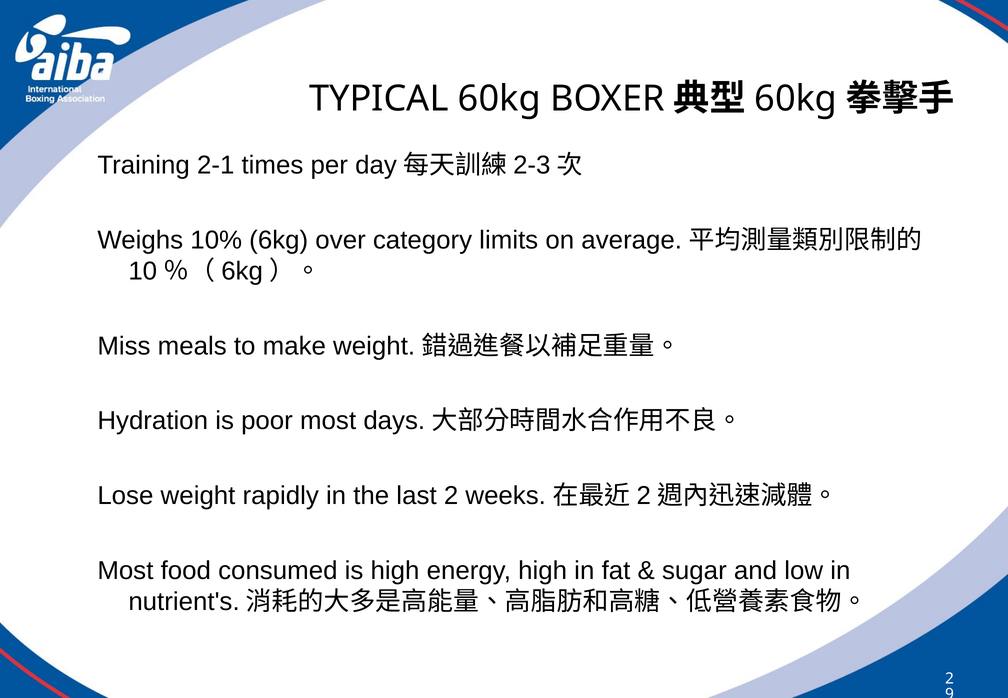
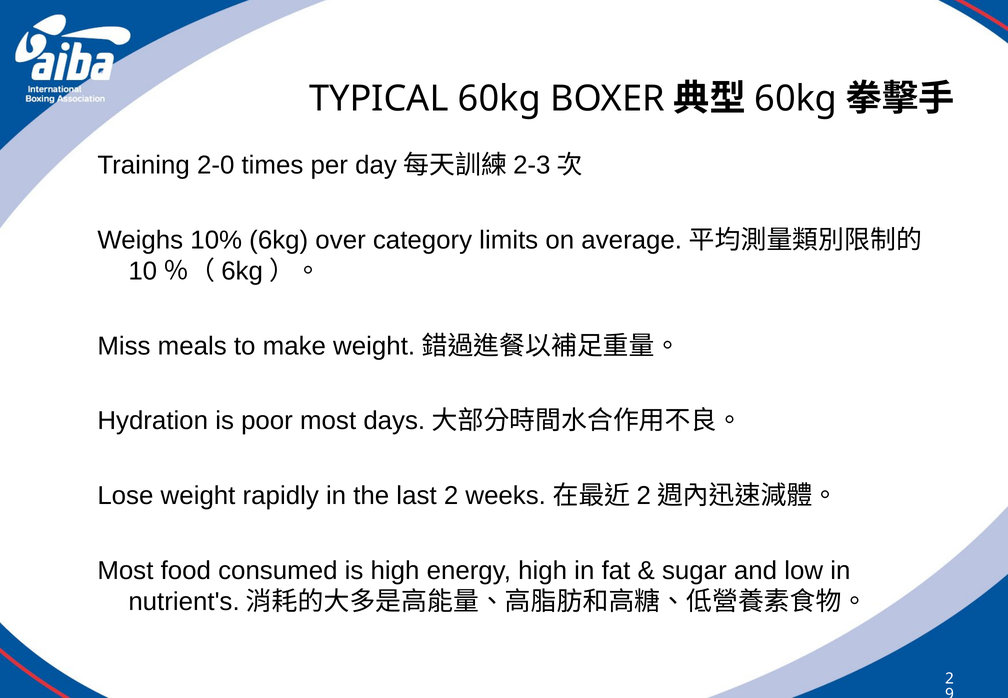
2-1: 2-1 -> 2-0
